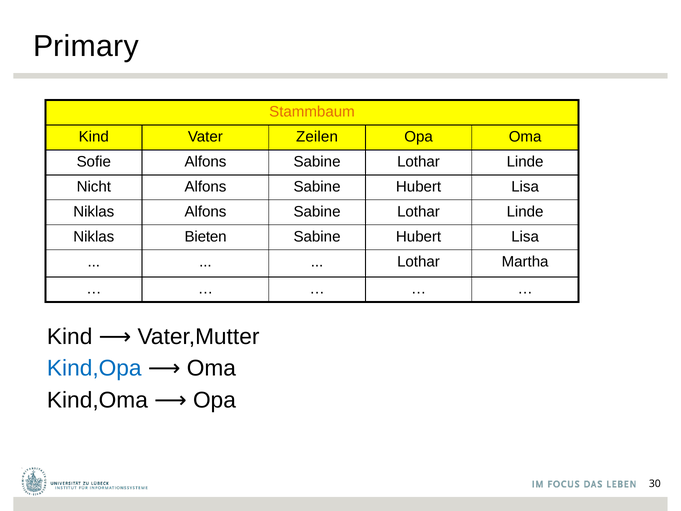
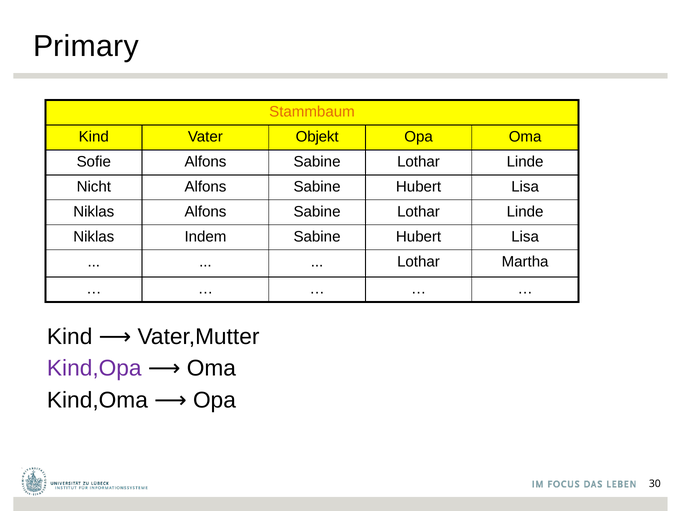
Zeilen: Zeilen -> Objekt
Bieten: Bieten -> Indem
Kind,Opa colour: blue -> purple
